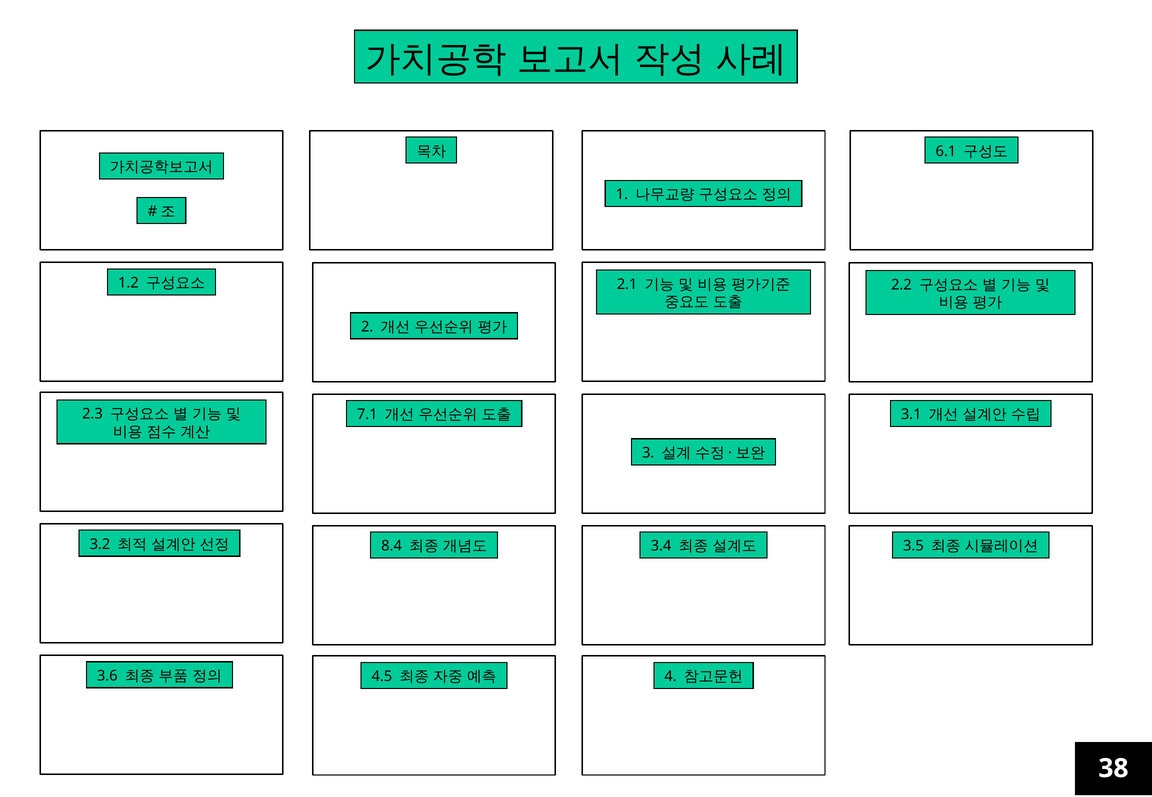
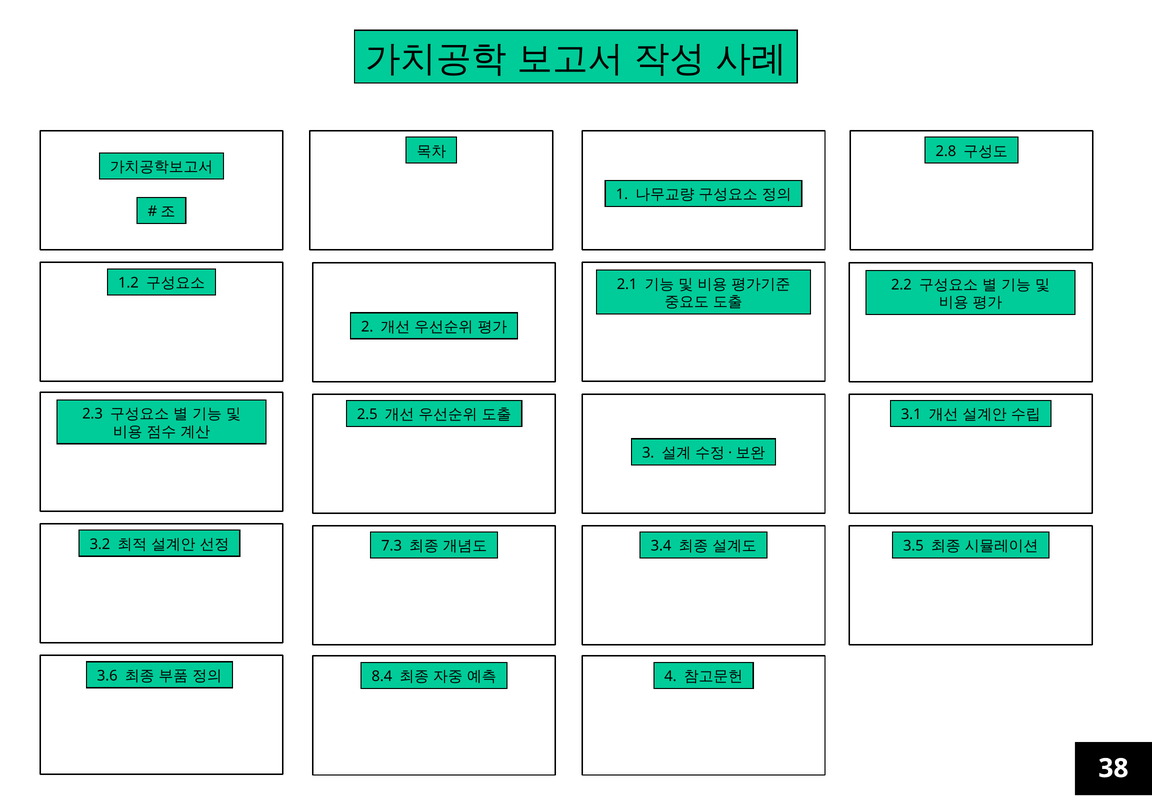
6.1: 6.1 -> 2.8
7.1: 7.1 -> 2.5
8.4: 8.4 -> 7.3
4.5: 4.5 -> 8.4
